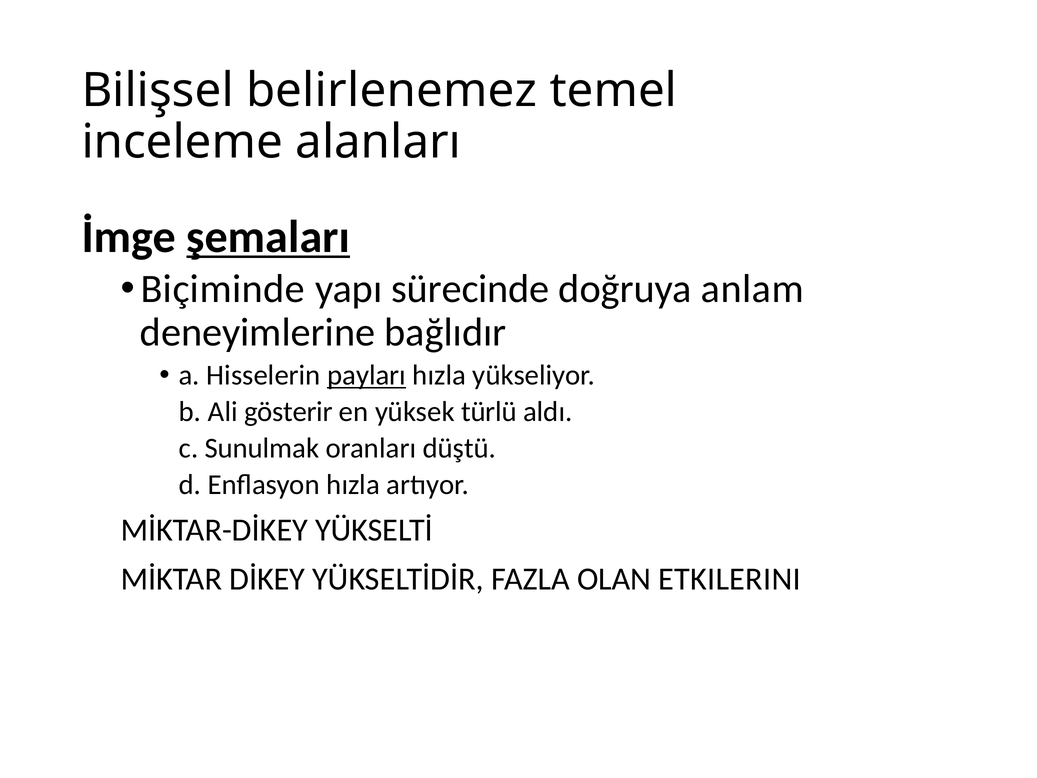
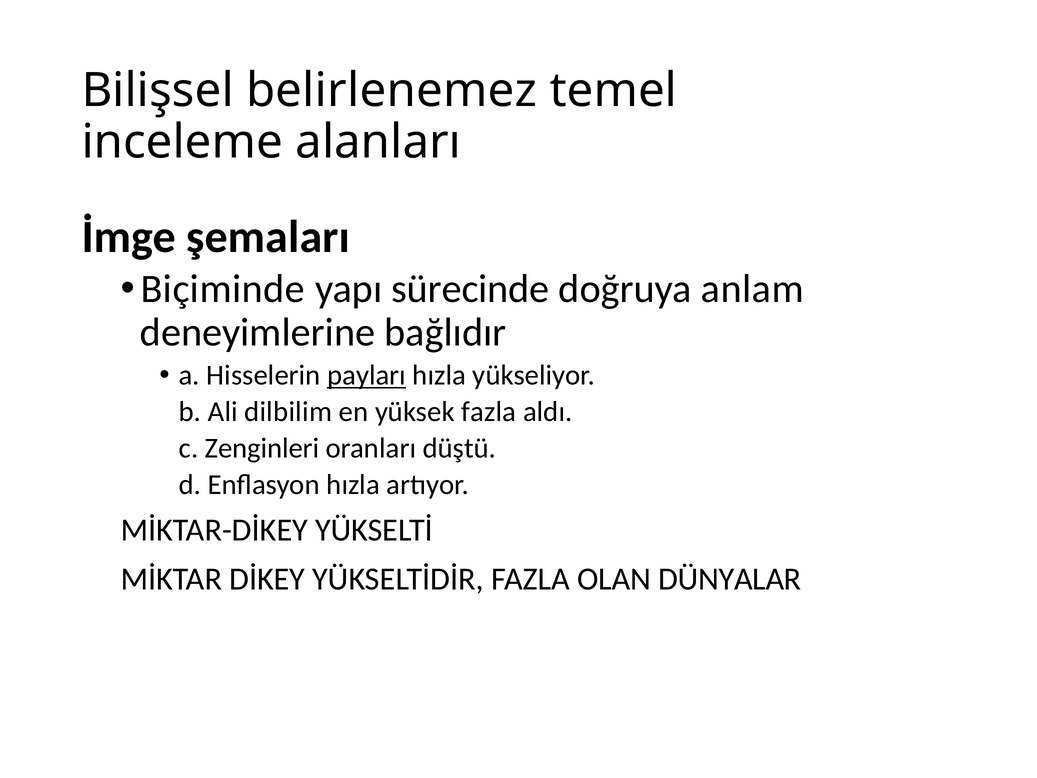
şemaları underline: present -> none
gösterir: gösterir -> dilbilim
yüksek türlü: türlü -> fazla
Sunulmak: Sunulmak -> Zenginleri
ETKILERINI: ETKILERINI -> DÜNYALAR
